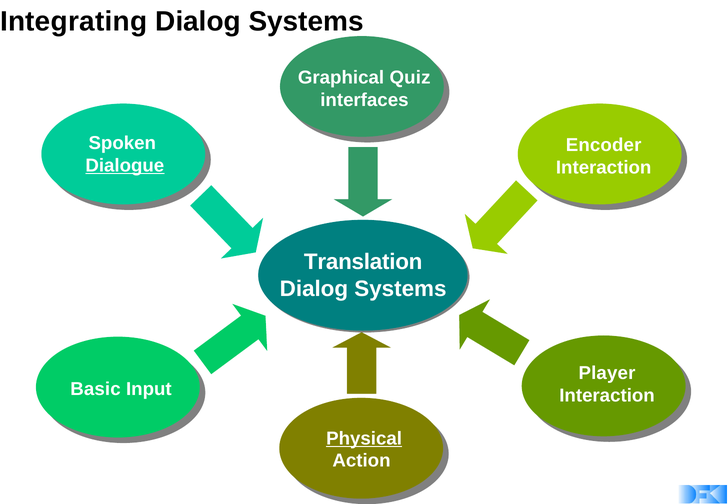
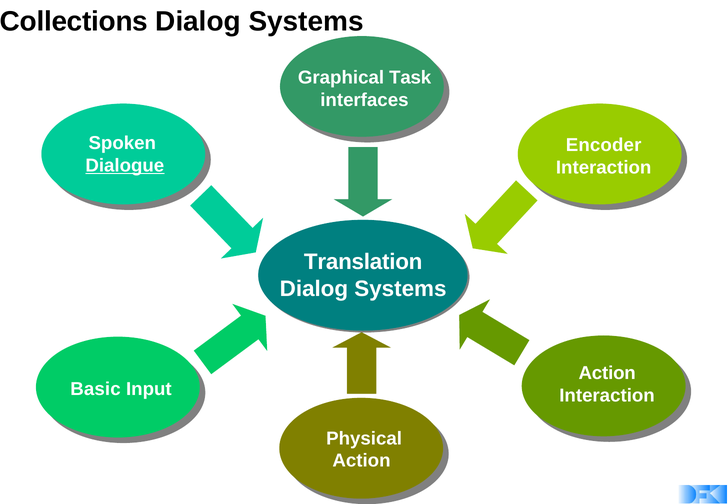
Integrating: Integrating -> Collections
Quiz: Quiz -> Task
Player at (607, 373): Player -> Action
Physical underline: present -> none
